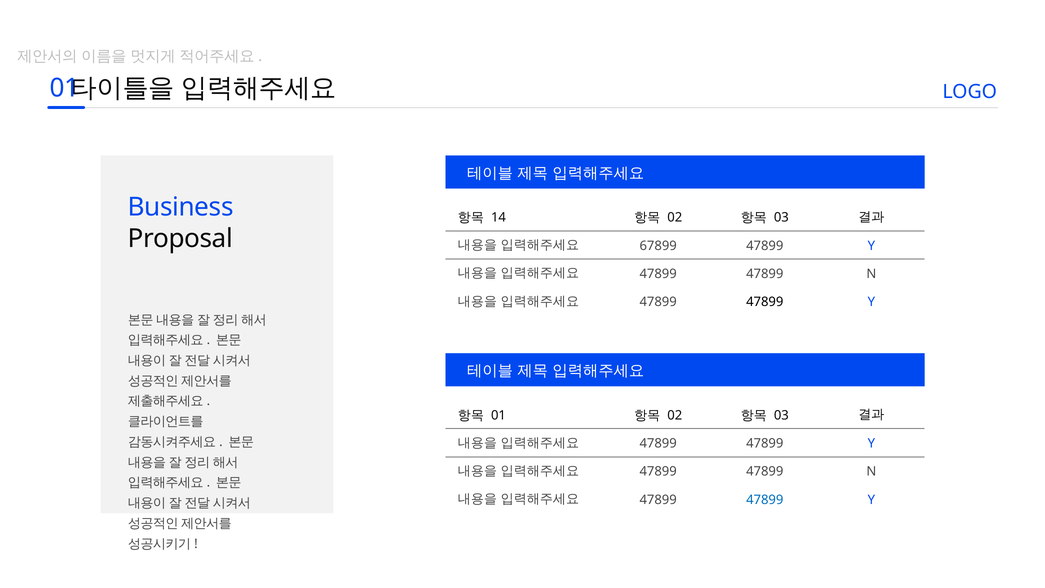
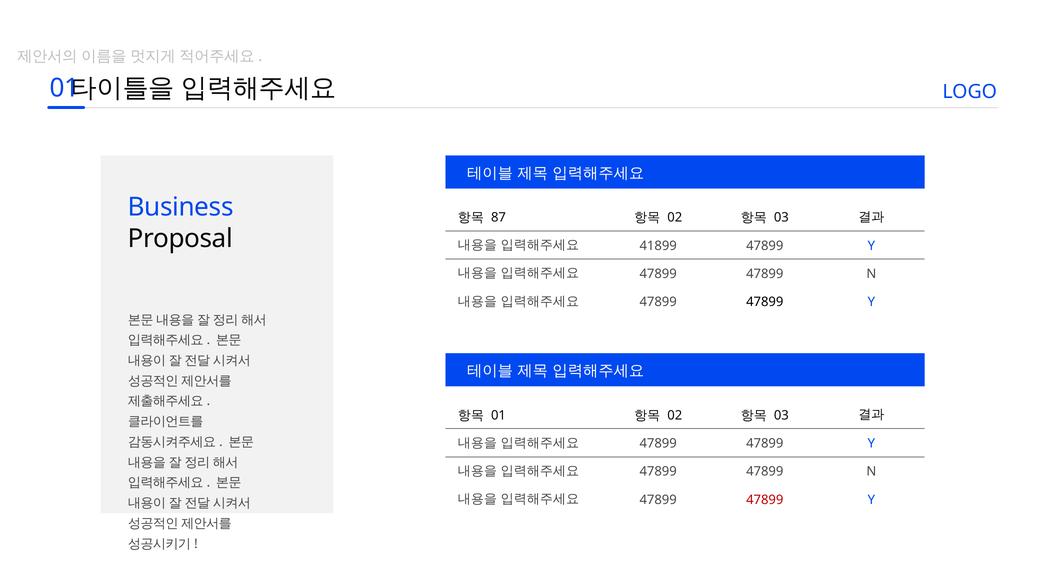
14: 14 -> 87
67899: 67899 -> 41899
47899 at (765, 500) colour: blue -> red
